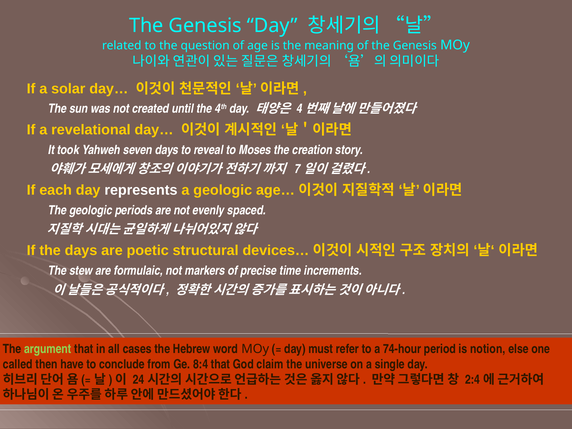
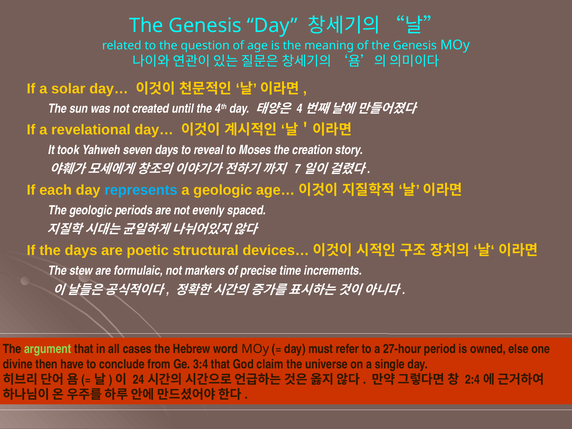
represents colour: white -> light blue
74-hour: 74-hour -> 27-hour
notion: notion -> owned
called: called -> divine
8:4: 8:4 -> 3:4
